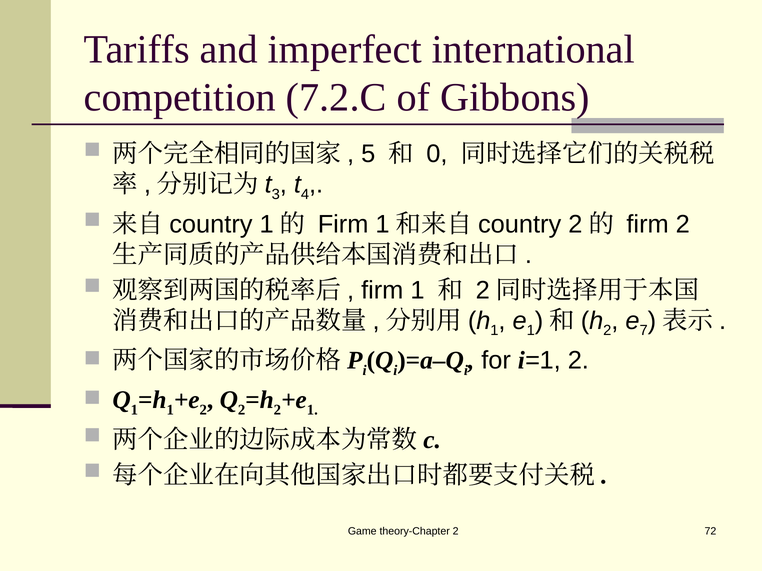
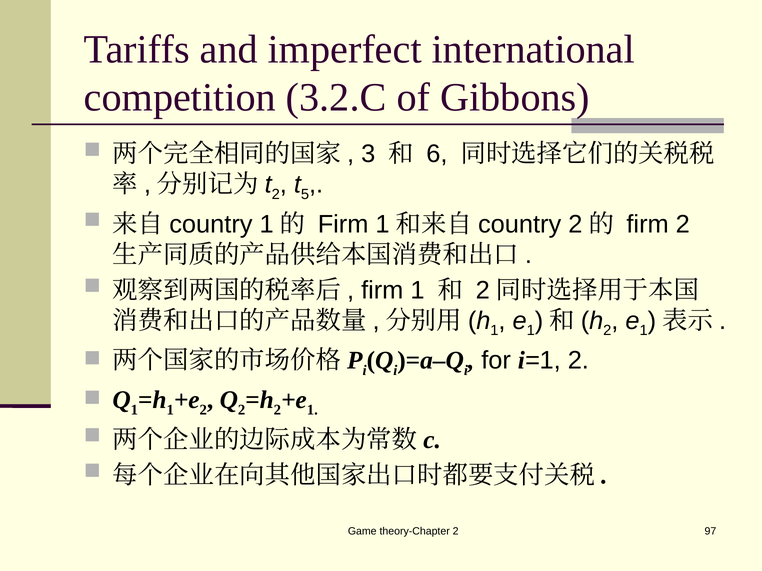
7.2.C: 7.2.C -> 3.2.C
5: 5 -> 3
0: 0 -> 6
3 at (276, 195): 3 -> 2
4: 4 -> 5
7 at (644, 331): 7 -> 1
72: 72 -> 97
